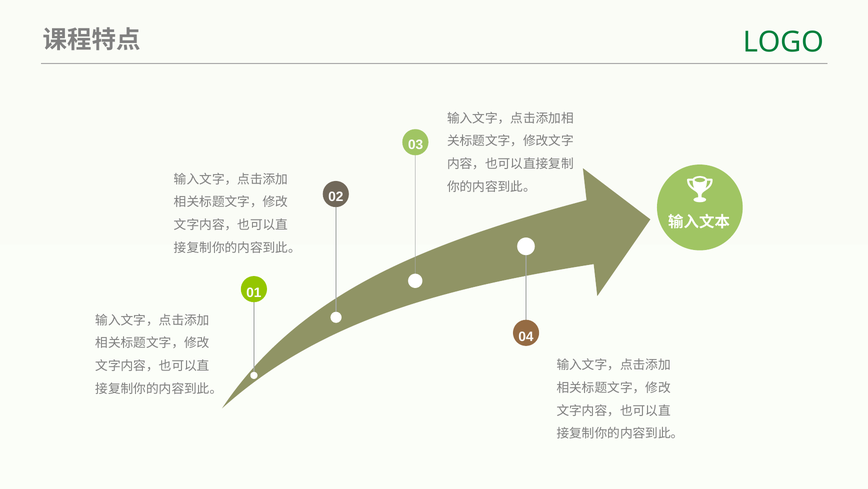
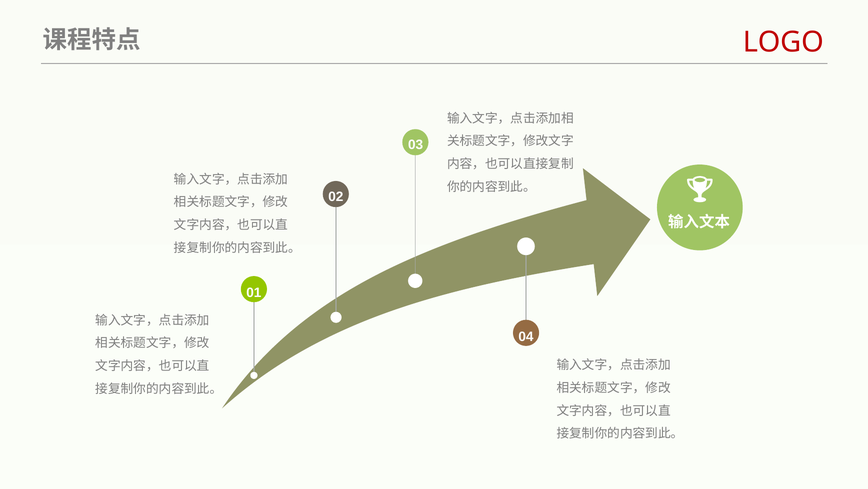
LOGO colour: green -> red
